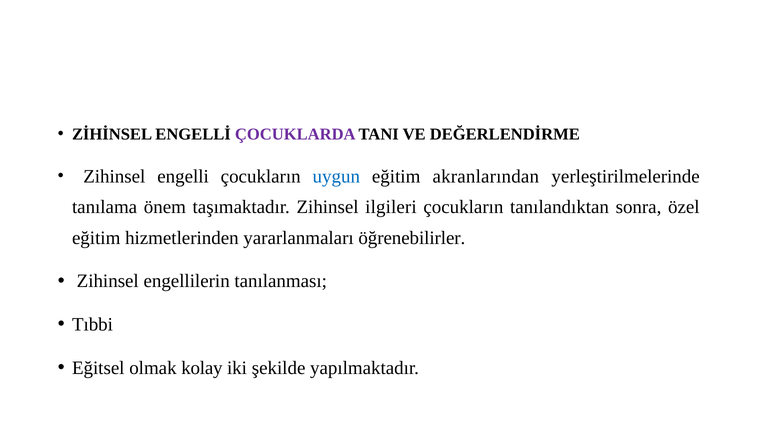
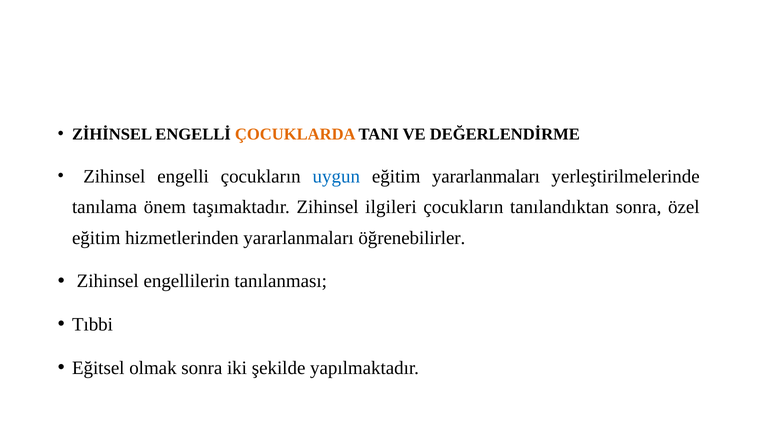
ÇOCUKLARDA colour: purple -> orange
eğitim akranlarından: akranlarından -> yararlanmaları
olmak kolay: kolay -> sonra
